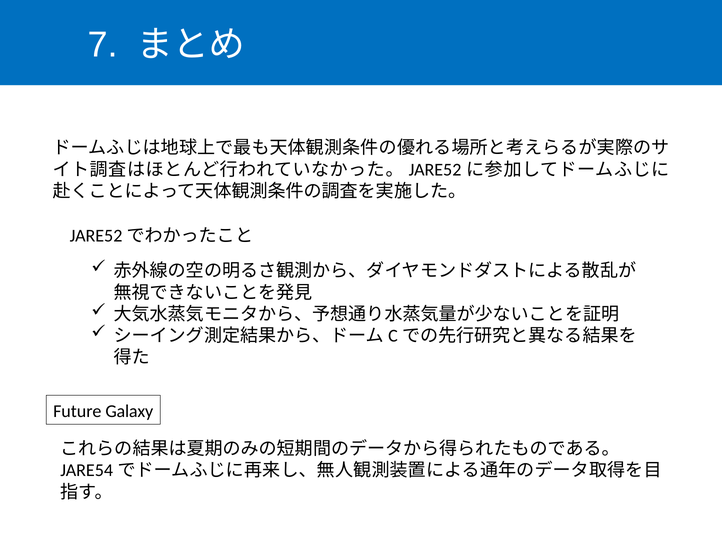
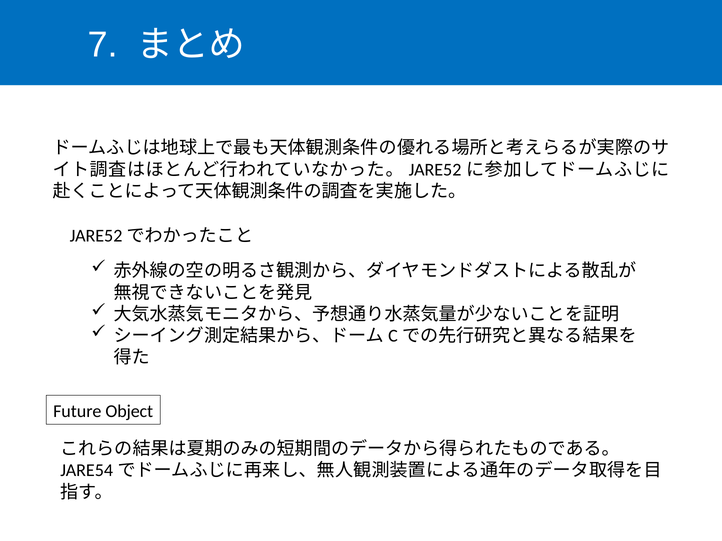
Galaxy: Galaxy -> Object
